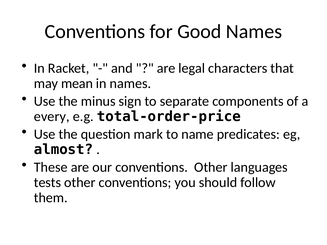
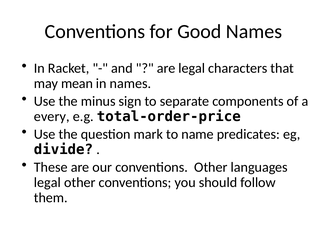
almost: almost -> divide
tests at (47, 183): tests -> legal
